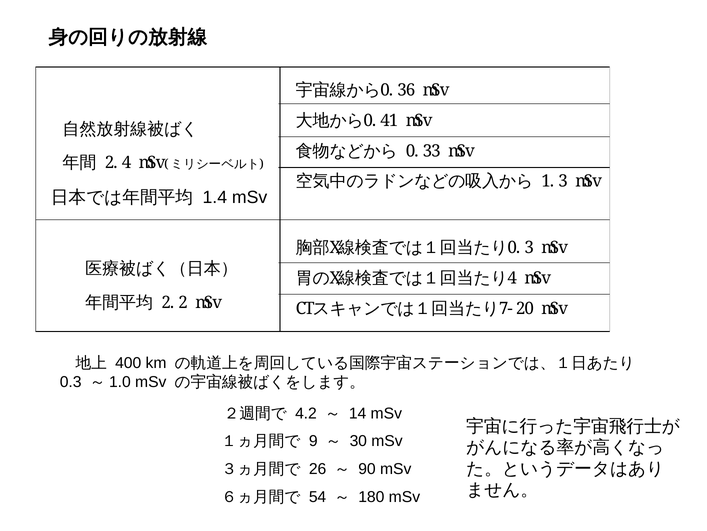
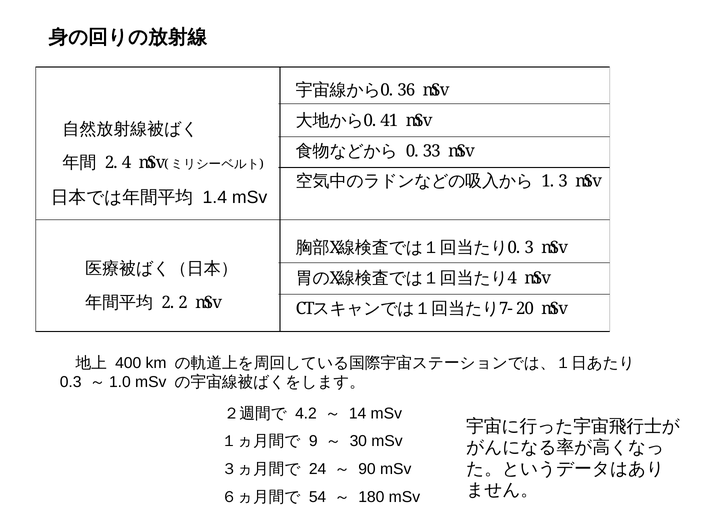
26: 26 -> 24
